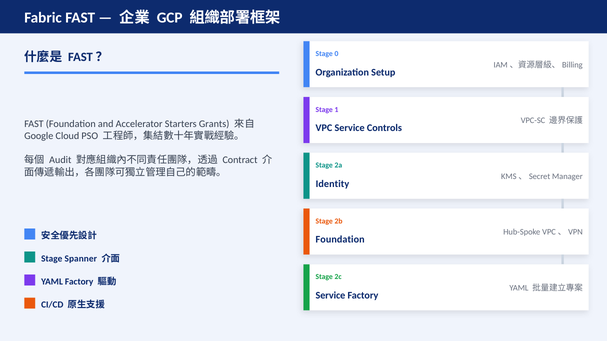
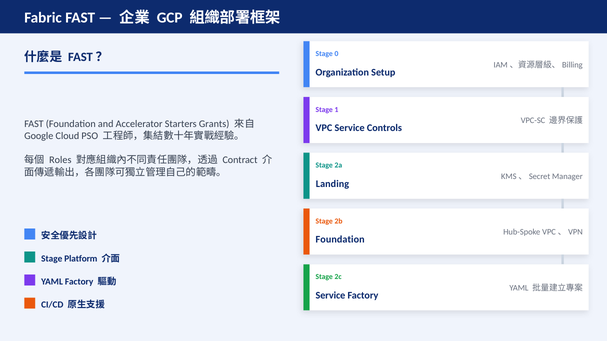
Audit: Audit -> Roles
Identity: Identity -> Landing
Spanner: Spanner -> Platform
